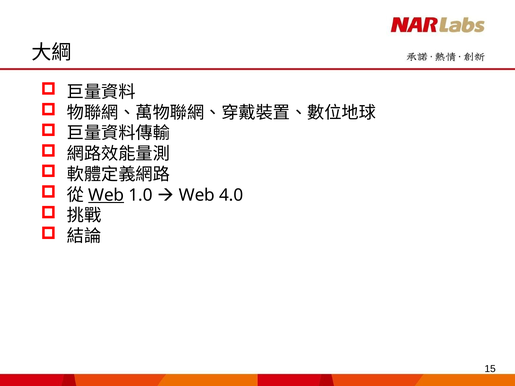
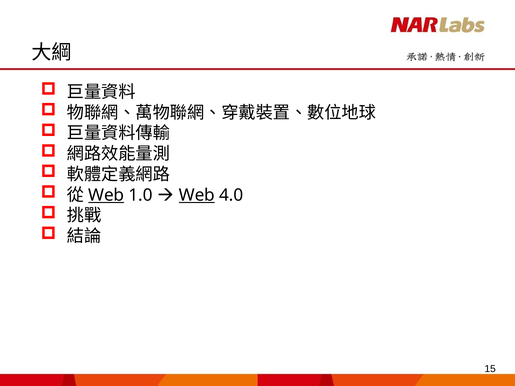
Web at (197, 195) underline: none -> present
